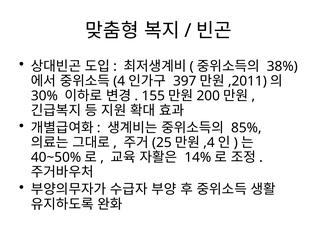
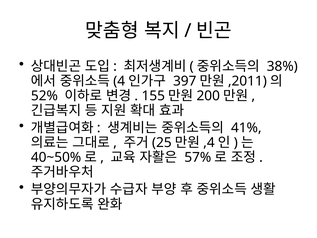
30%: 30% -> 52%
85%: 85% -> 41%
14%: 14% -> 57%
